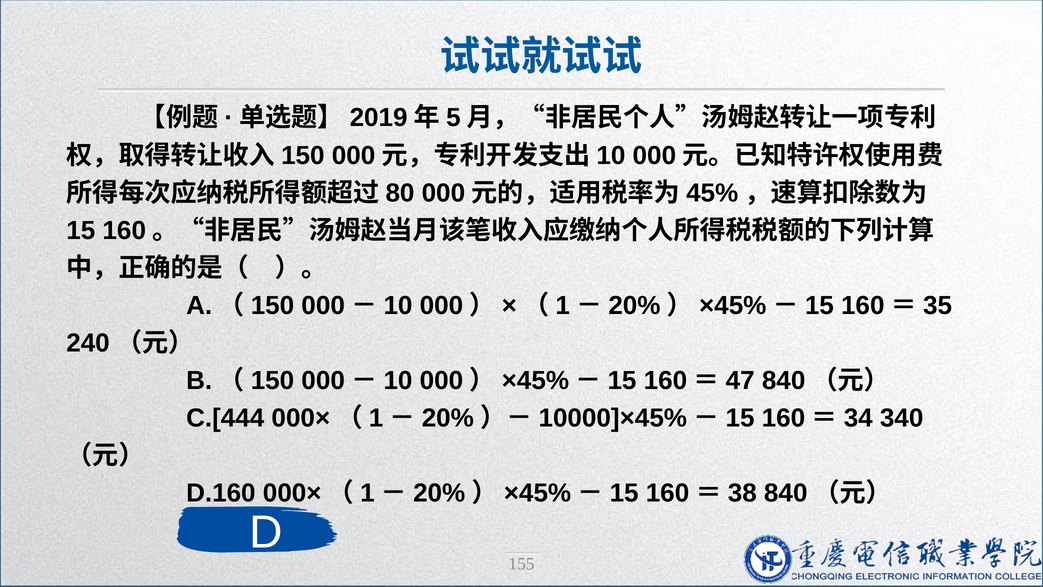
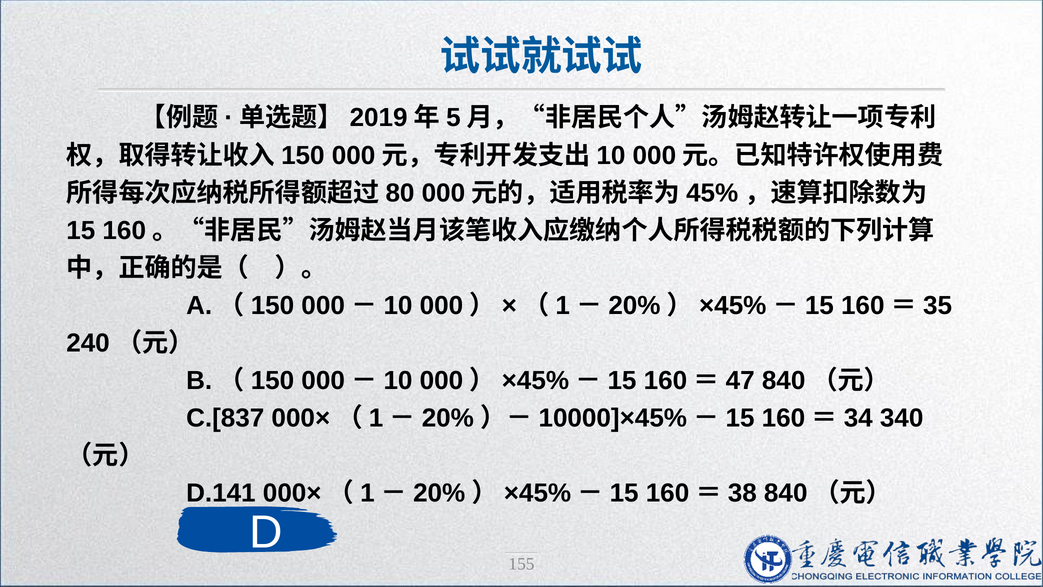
C.[444: C.[444 -> C.[837
D.160: D.160 -> D.141
